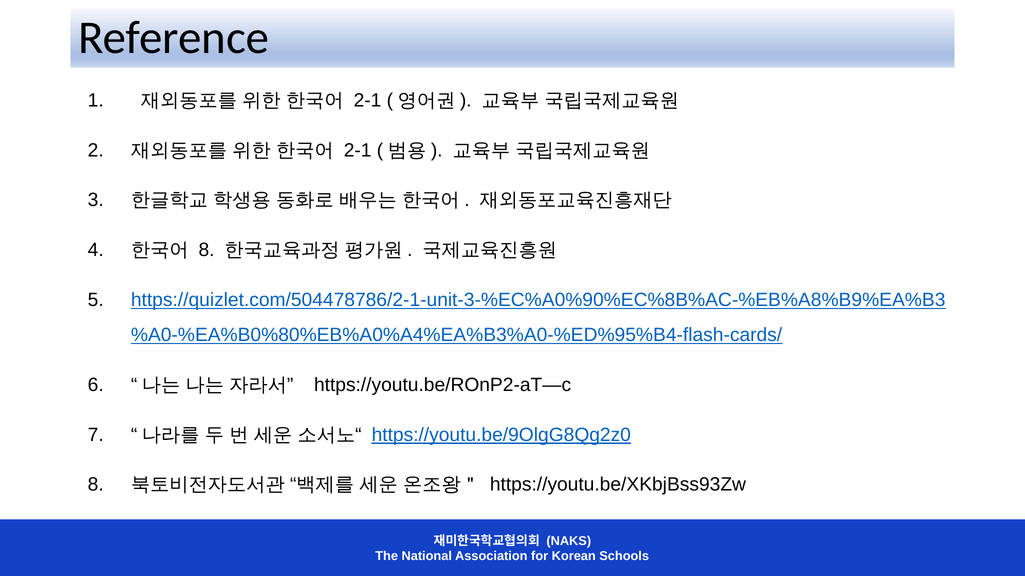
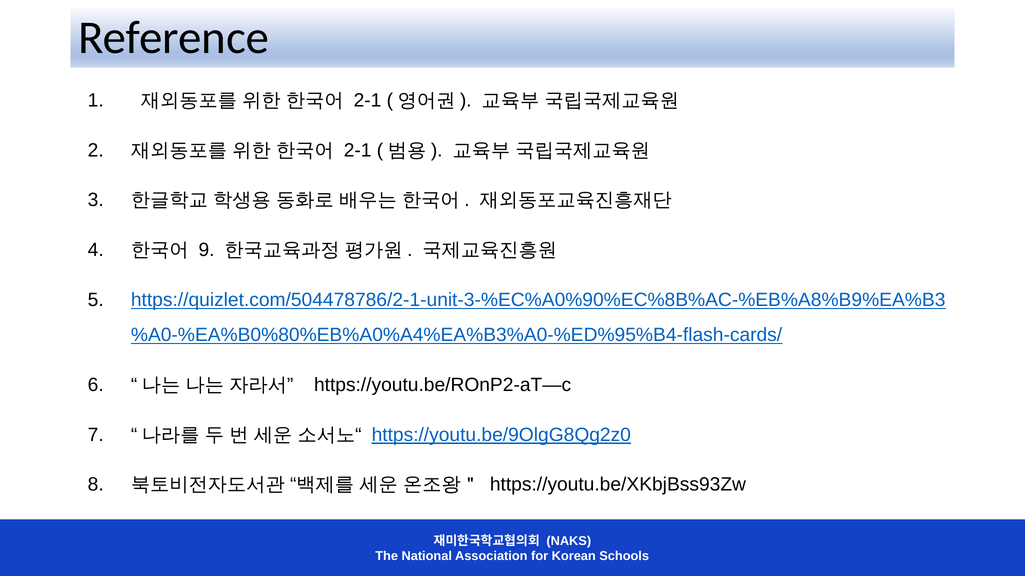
8 at (207, 250): 8 -> 9
